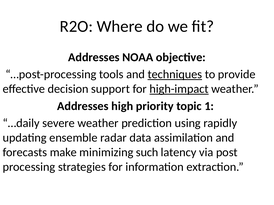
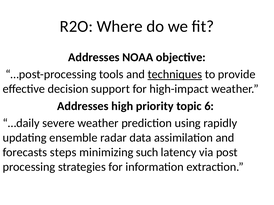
high-impact underline: present -> none
1: 1 -> 6
make: make -> steps
